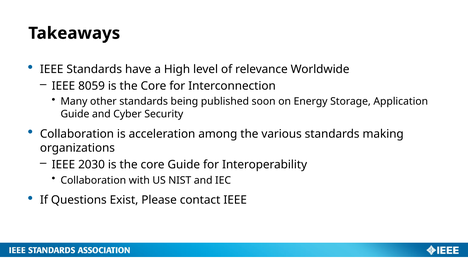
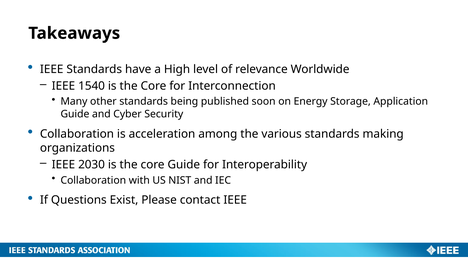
8059: 8059 -> 1540
